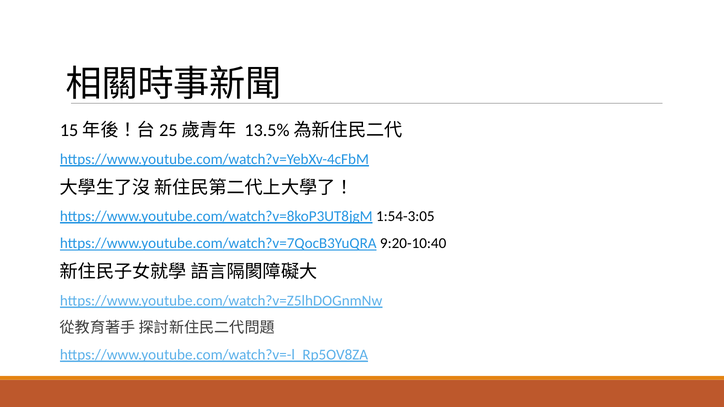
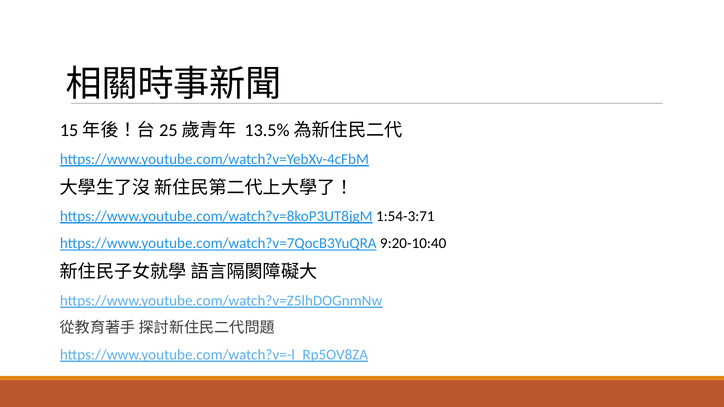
1:54-3:05: 1:54-3:05 -> 1:54-3:71
